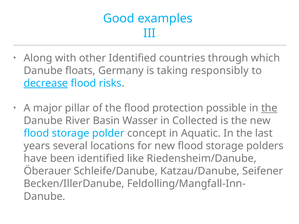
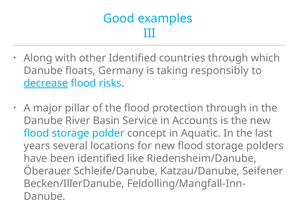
protection possible: possible -> through
the at (269, 108) underline: present -> none
Wasser: Wasser -> Service
Collected: Collected -> Accounts
